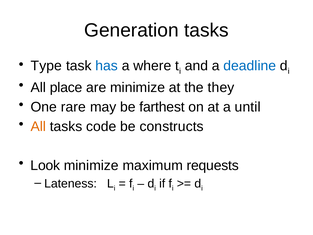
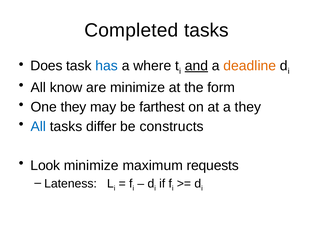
Generation: Generation -> Completed
Type: Type -> Does
and underline: none -> present
deadline colour: blue -> orange
place: place -> know
they: they -> form
One rare: rare -> they
a until: until -> they
All at (38, 126) colour: orange -> blue
code: code -> differ
